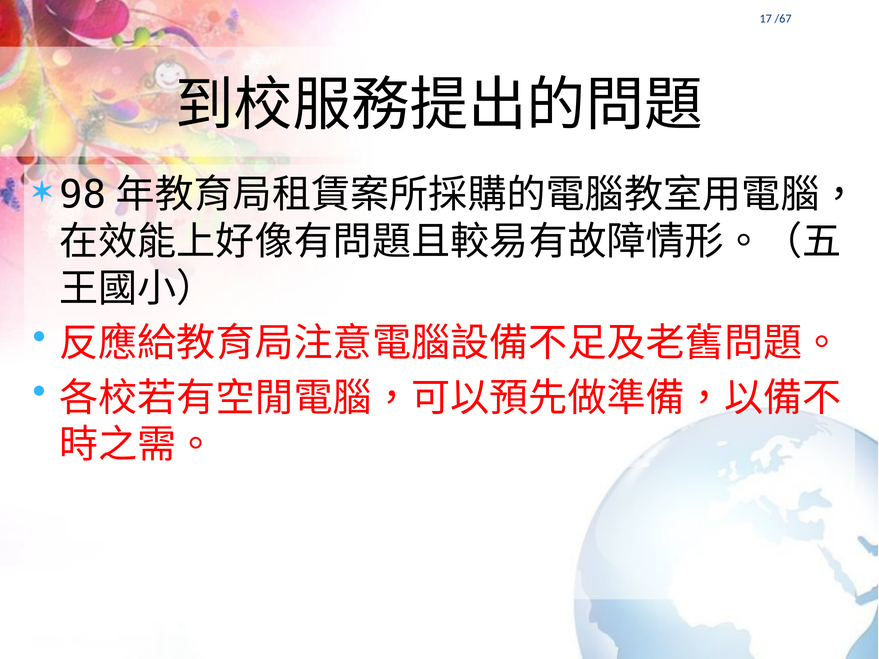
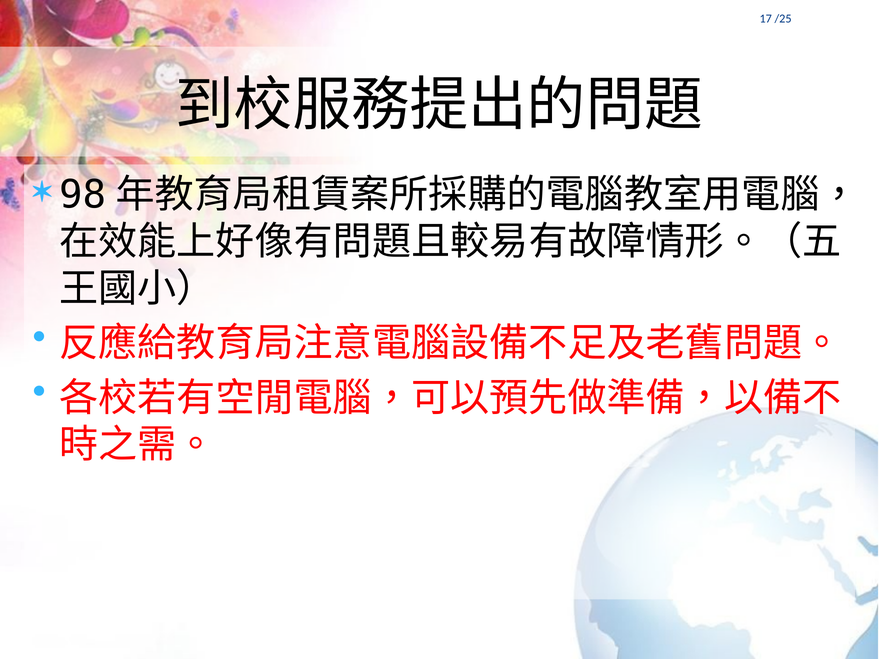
/67: /67 -> /25
